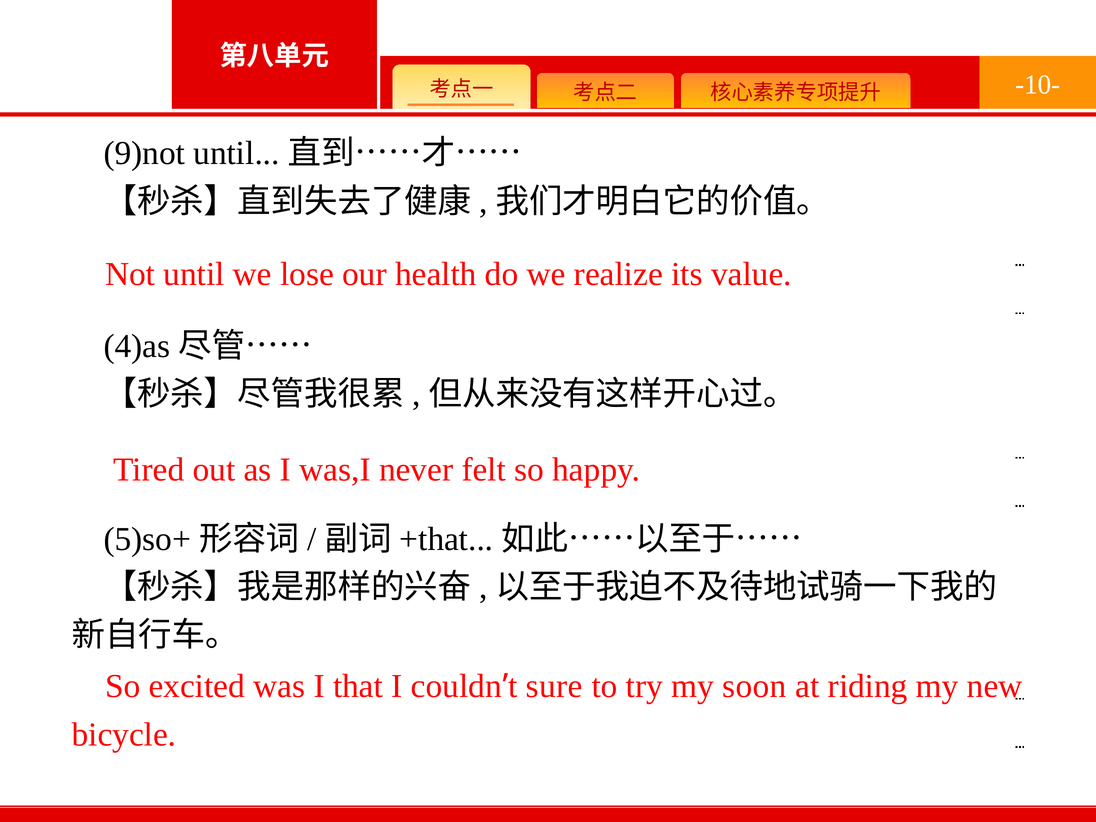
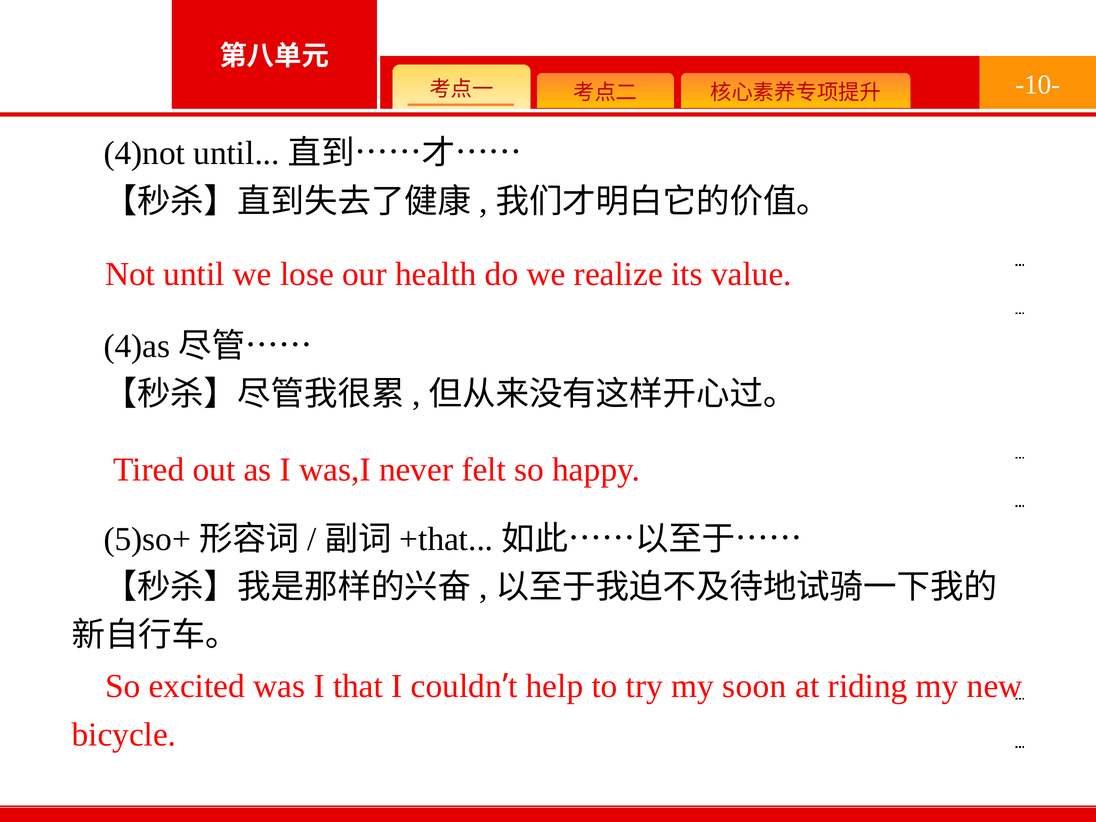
9)not: 9)not -> 4)not
sure: sure -> help
